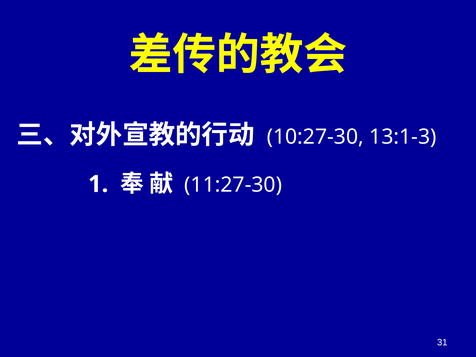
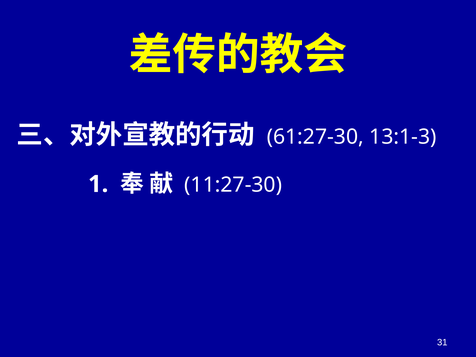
10:27-30: 10:27-30 -> 61:27-30
